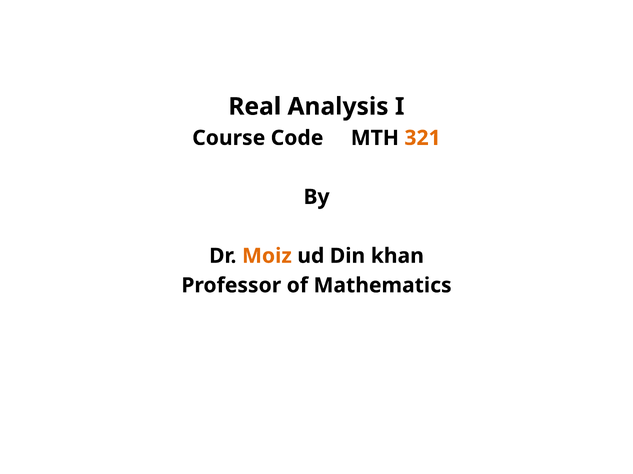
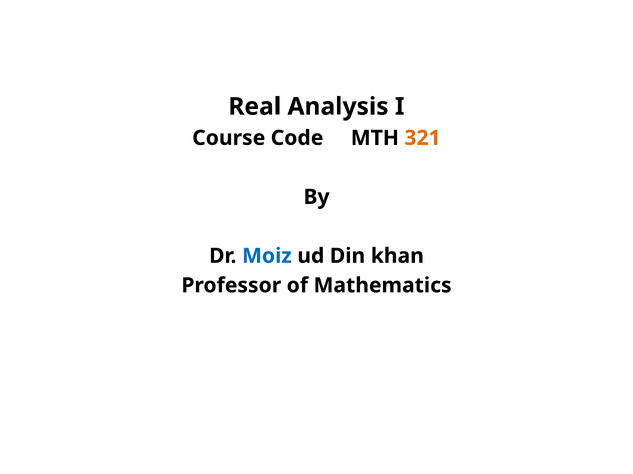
Moiz colour: orange -> blue
